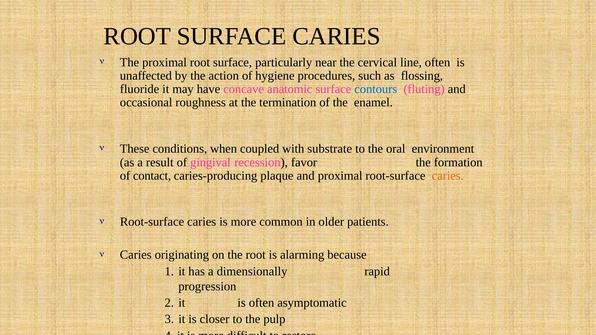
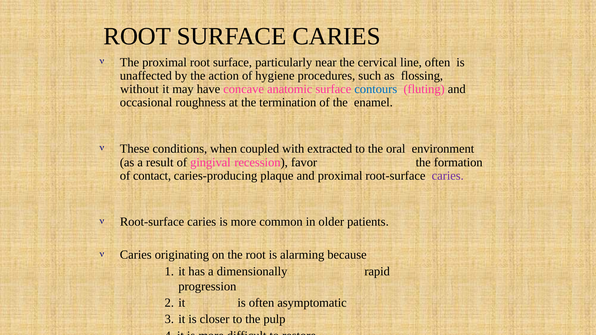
fluoride: fluoride -> without
substrate: substrate -> extracted
caries at (448, 176) colour: orange -> purple
